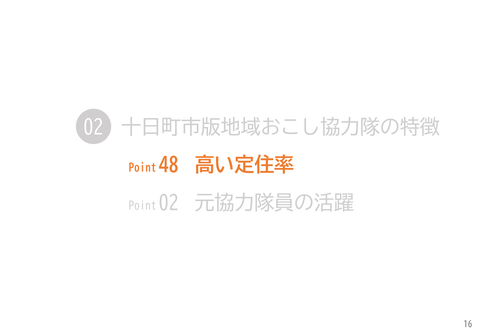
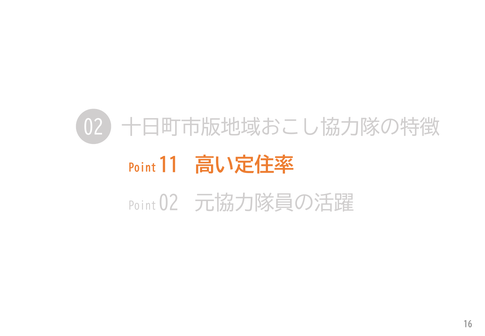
48: 48 -> 11
